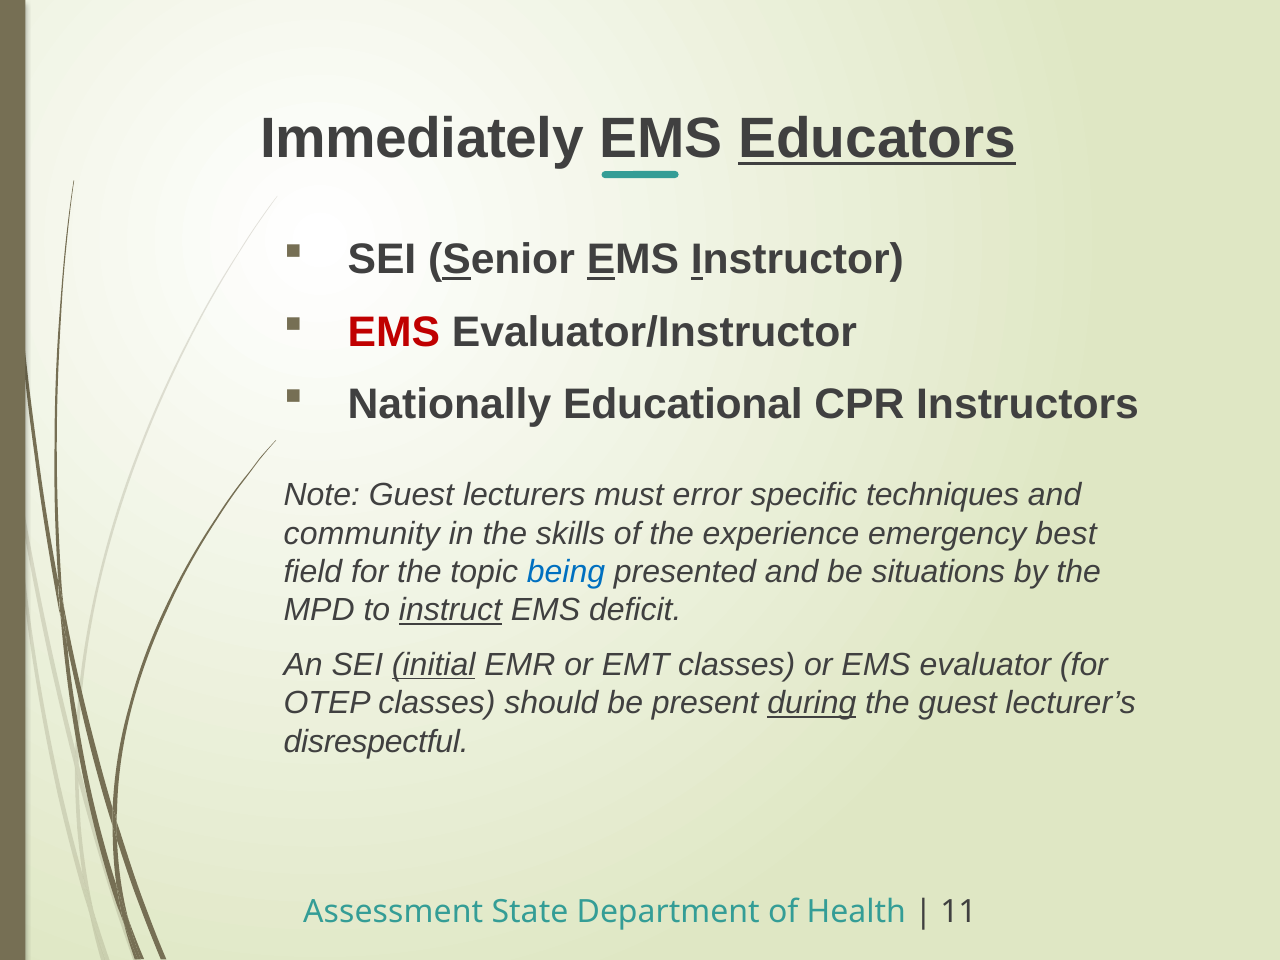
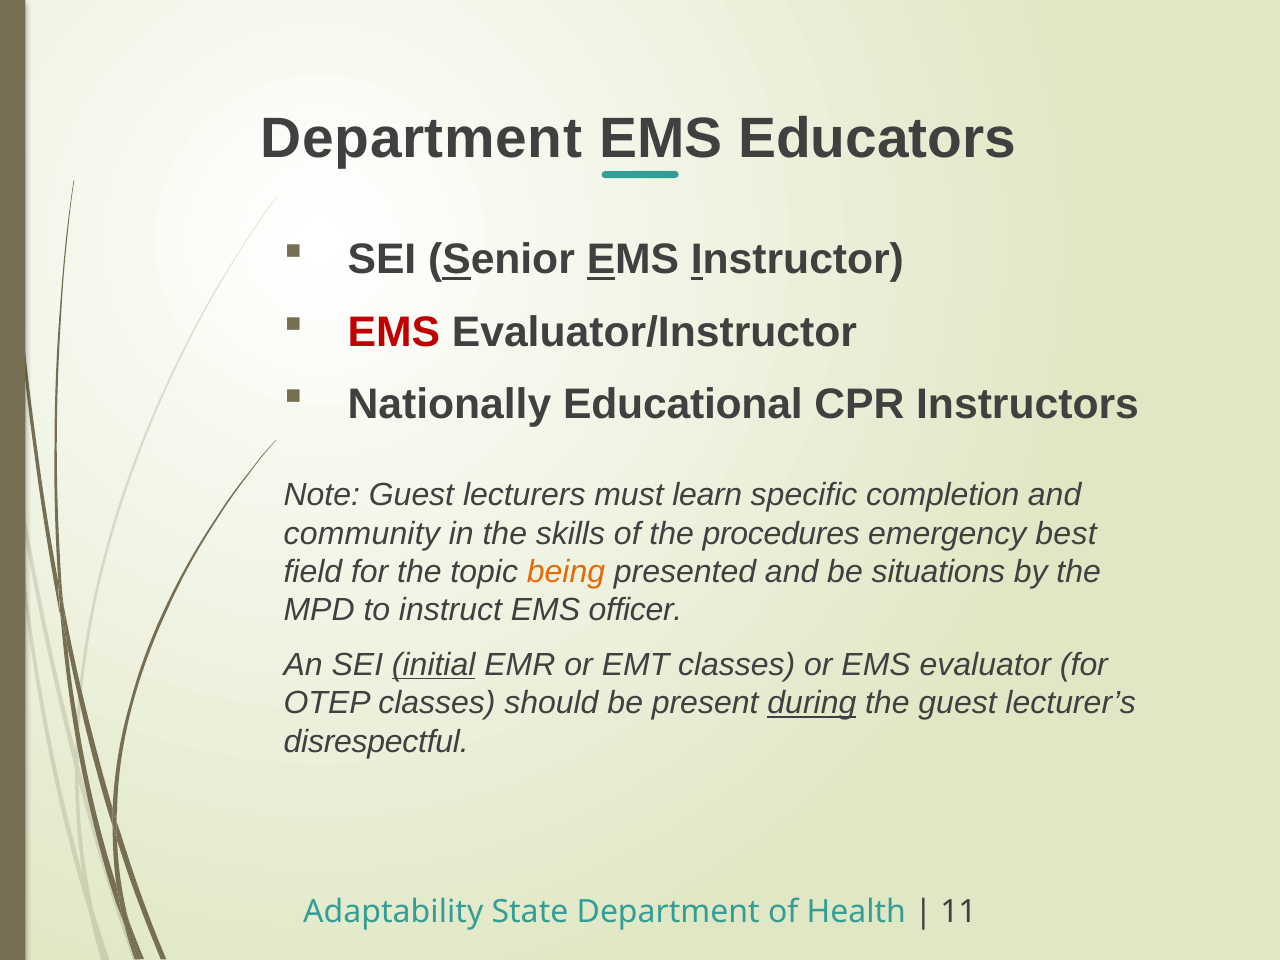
Immediately at (422, 139): Immediately -> Department
Educators underline: present -> none
error: error -> learn
techniques: techniques -> completion
experience: experience -> procedures
being colour: blue -> orange
instruct underline: present -> none
deficit: deficit -> officer
Assessment: Assessment -> Adaptability
